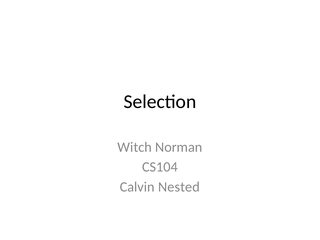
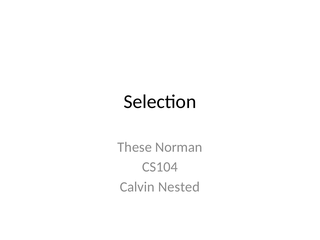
Witch: Witch -> These
